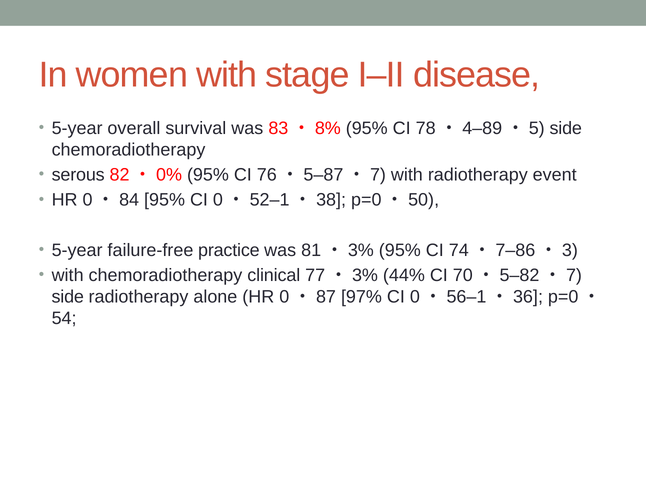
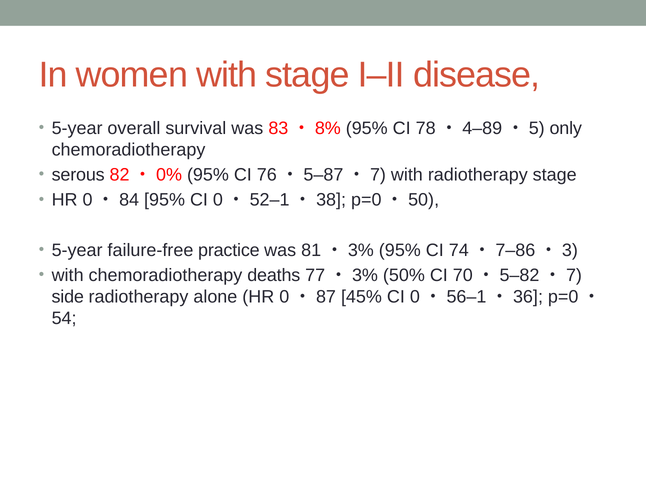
side at (566, 128): side -> only
radiotherapy event: event -> stage
clinical: clinical -> deaths
44%: 44% -> 50%
97%: 97% -> 45%
